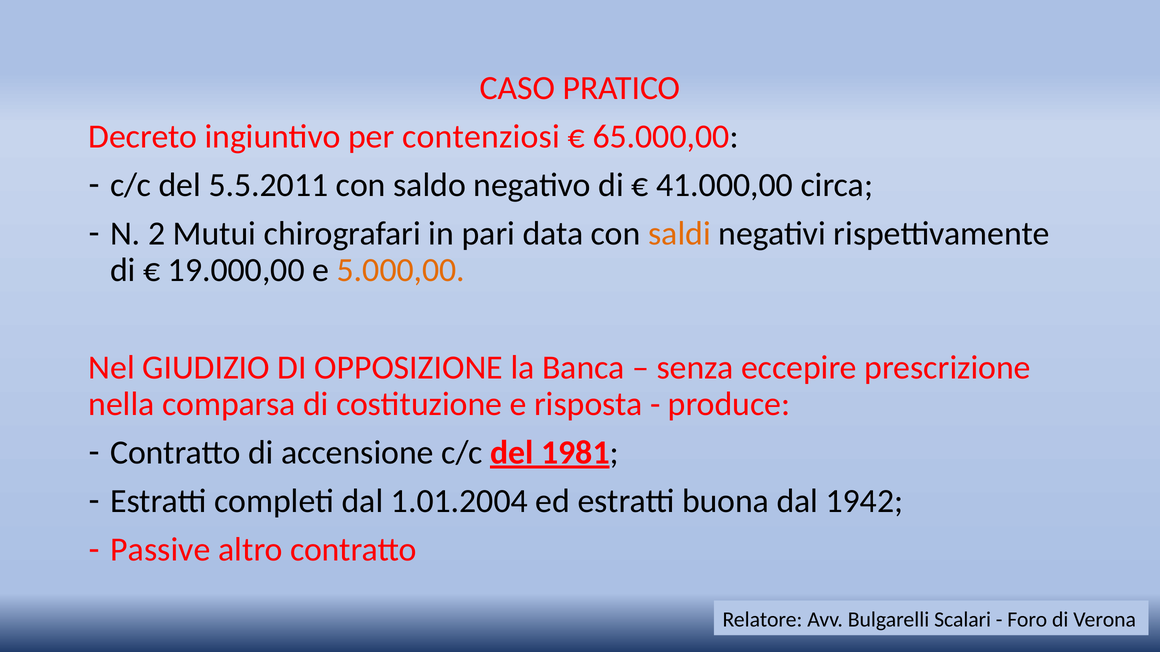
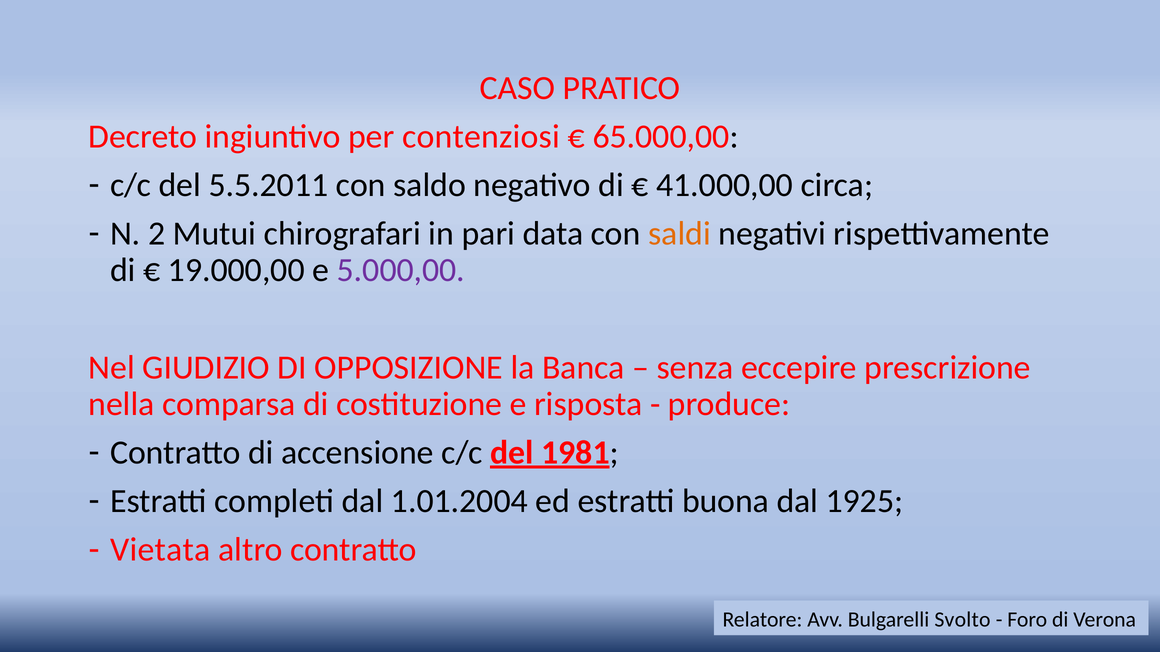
5.000,00 colour: orange -> purple
1942: 1942 -> 1925
Passive: Passive -> Vietata
Scalari: Scalari -> Svolto
